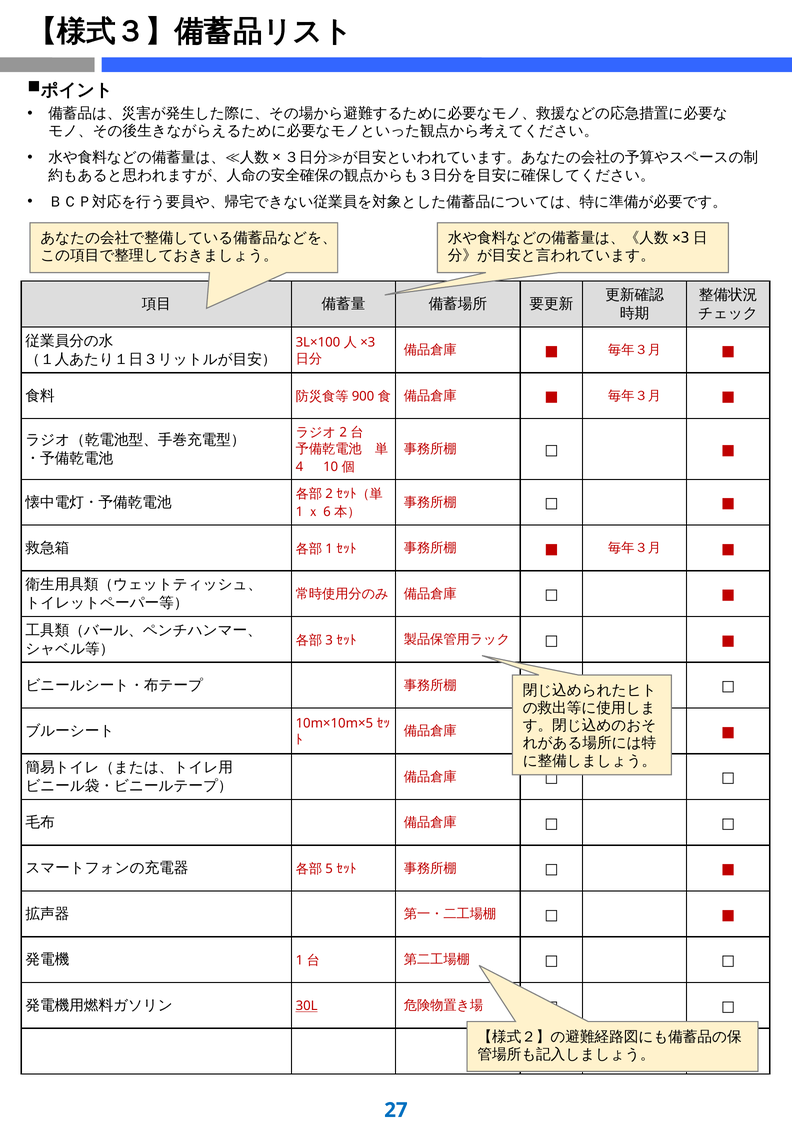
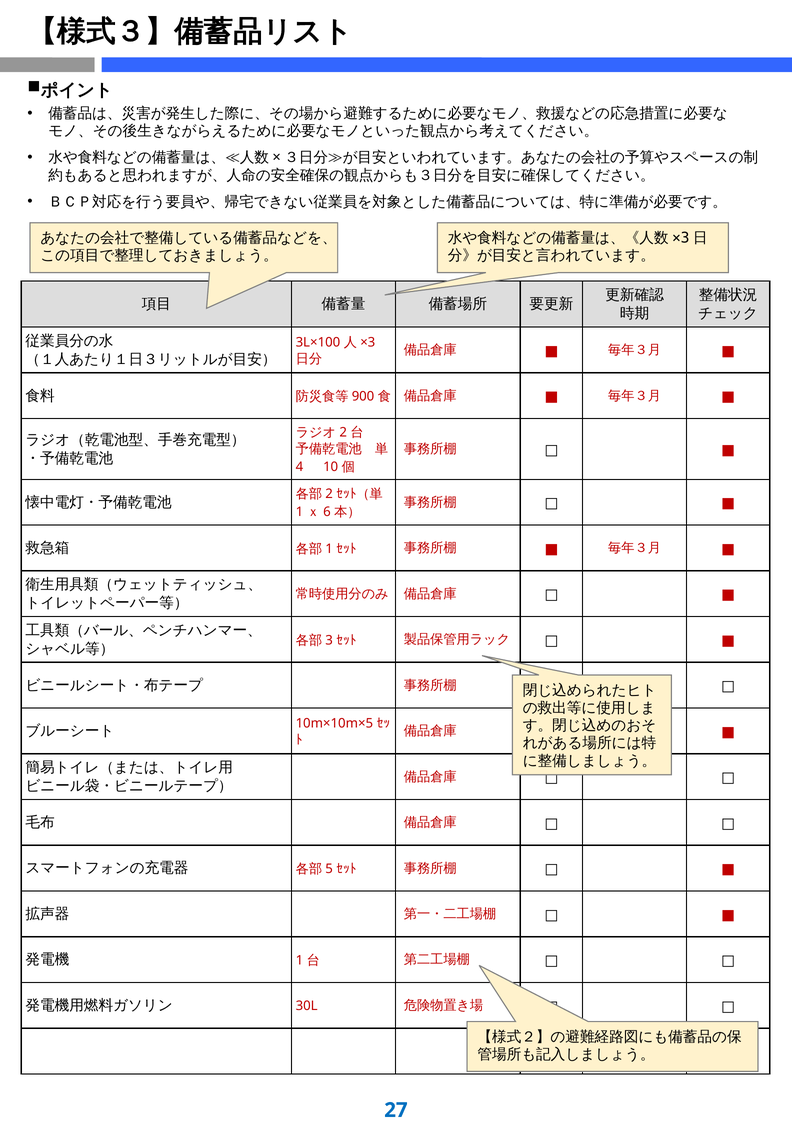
30L underline: present -> none
